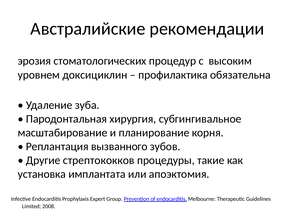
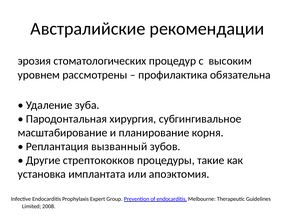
доксициклин: доксициклин -> рассмотрены
вызванного: вызванного -> вызванный
